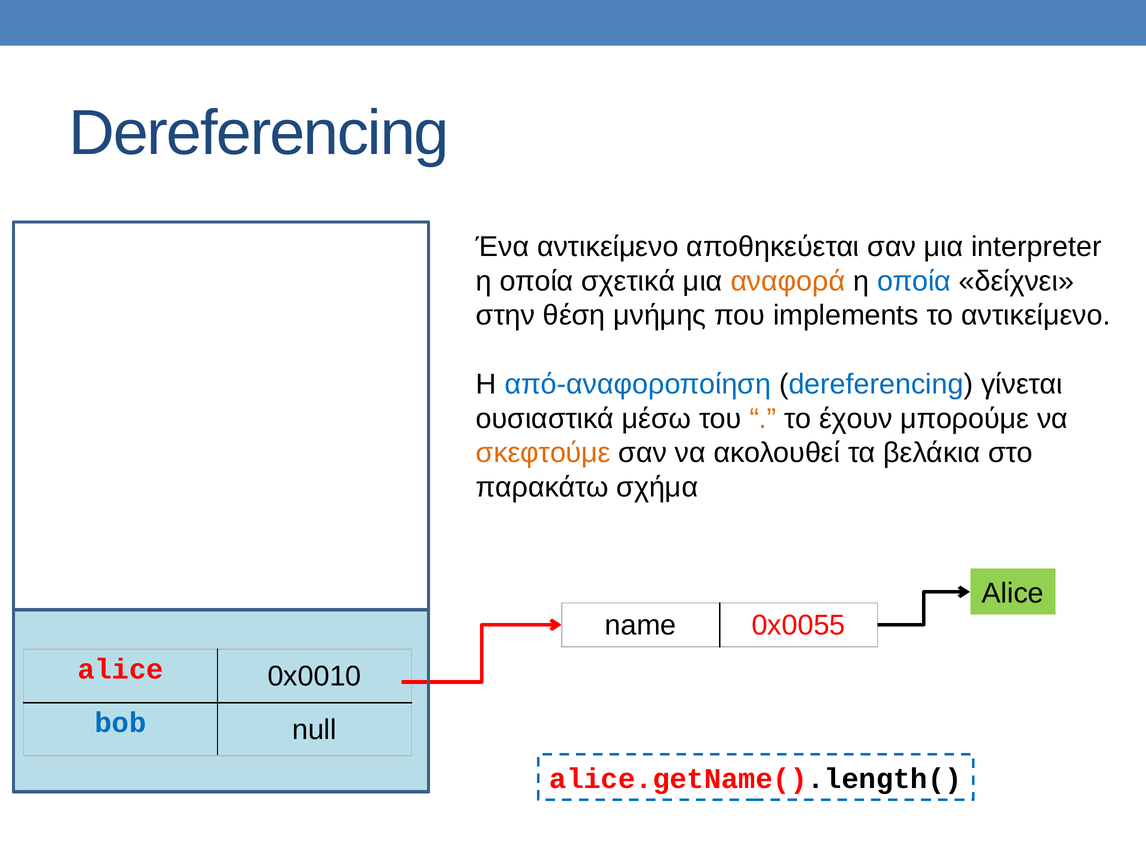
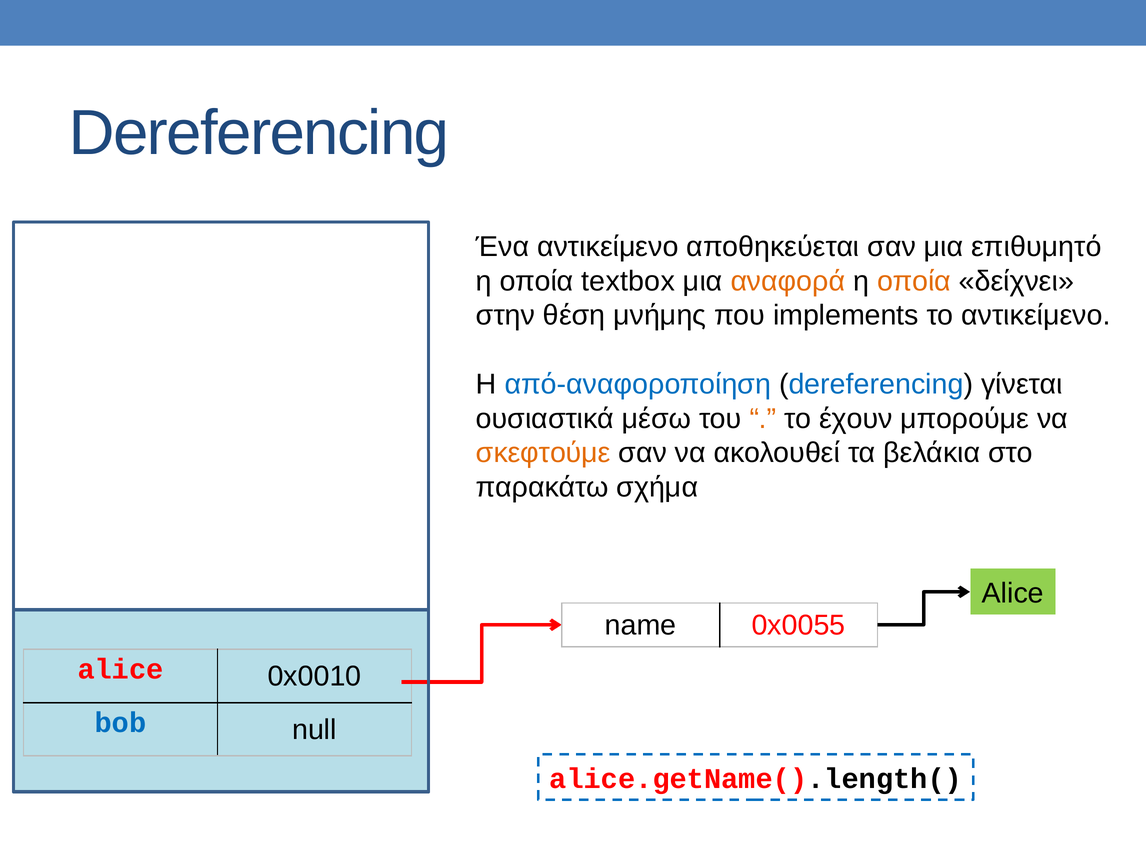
interpreter: interpreter -> επιθυμητό
σχετικά: σχετικά -> textbox
οποία at (914, 281) colour: blue -> orange
